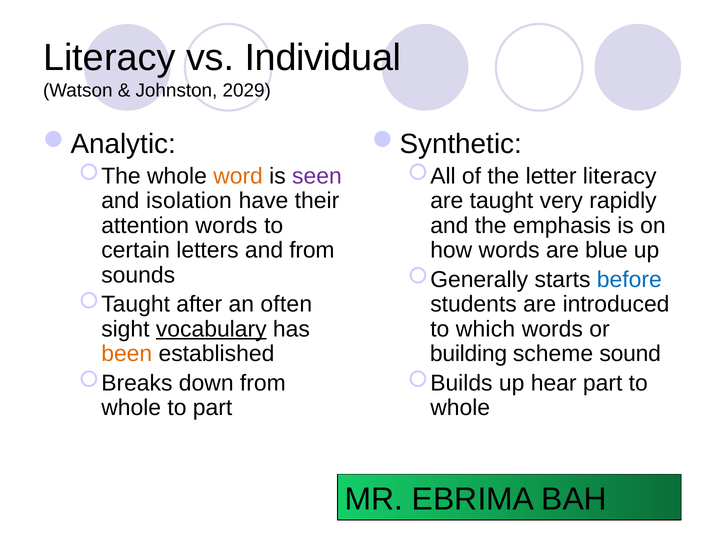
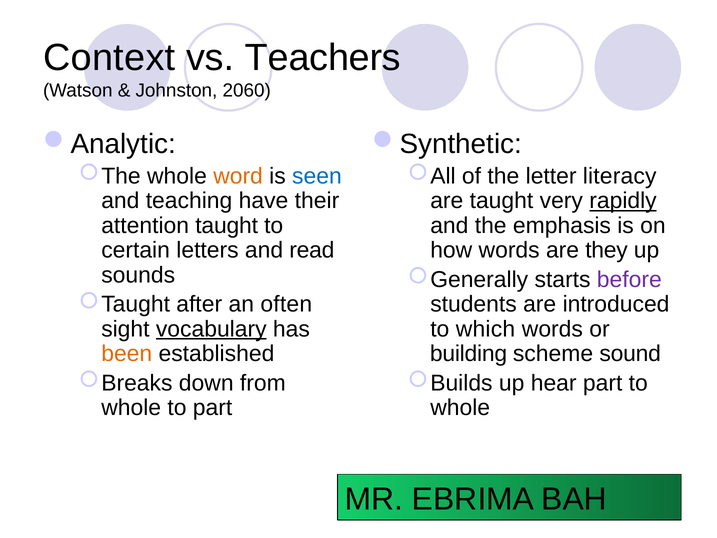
Literacy at (109, 58): Literacy -> Context
Individual: Individual -> Teachers
2029: 2029 -> 2060
seen colour: purple -> blue
isolation: isolation -> teaching
rapidly underline: none -> present
attention words: words -> taught
and from: from -> read
blue: blue -> they
before colour: blue -> purple
